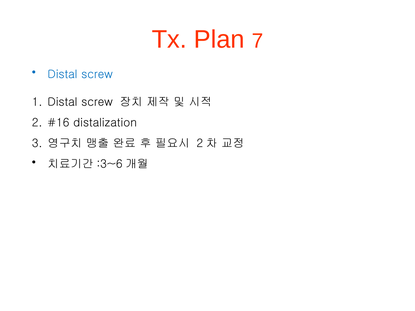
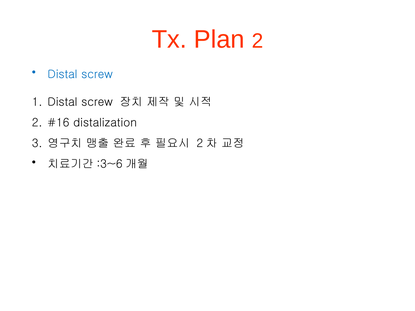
Plan 7: 7 -> 2
